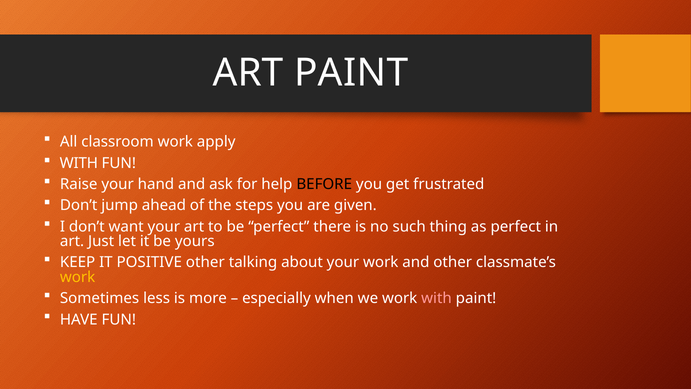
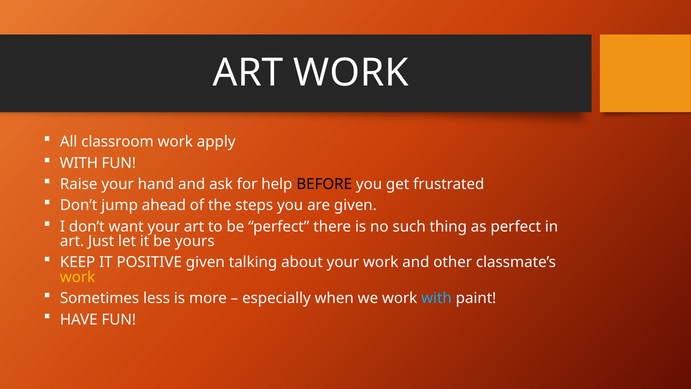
ART PAINT: PAINT -> WORK
POSITIVE other: other -> given
with at (437, 298) colour: pink -> light blue
